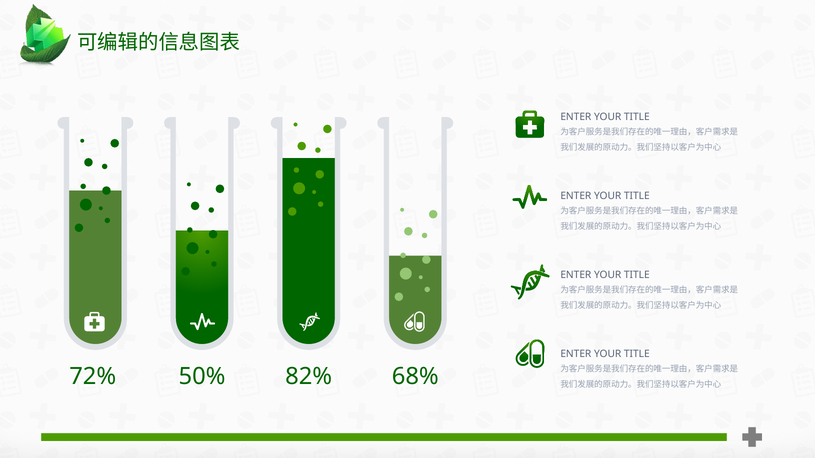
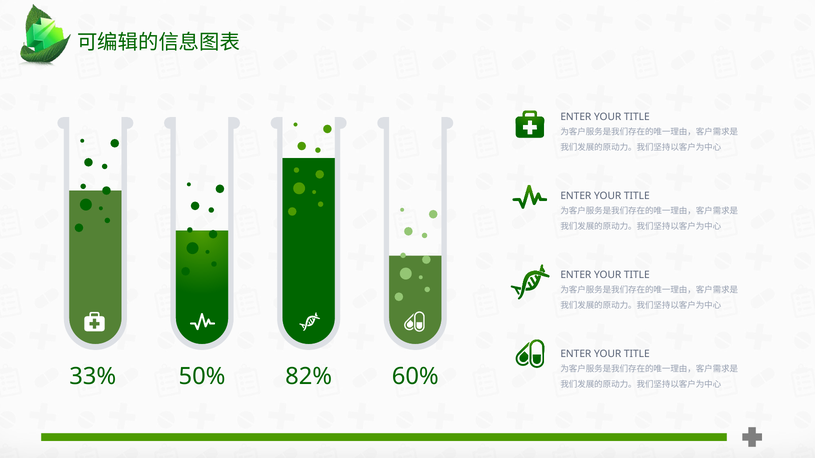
72%: 72% -> 33%
68%: 68% -> 60%
